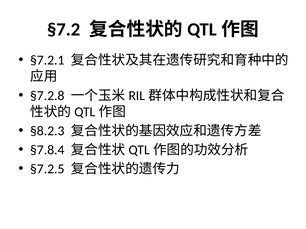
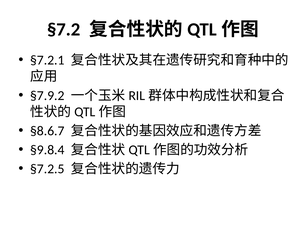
§7.2.8: §7.2.8 -> §7.9.2
§8.2.3: §8.2.3 -> §8.6.7
§7.8.4: §7.8.4 -> §9.8.4
